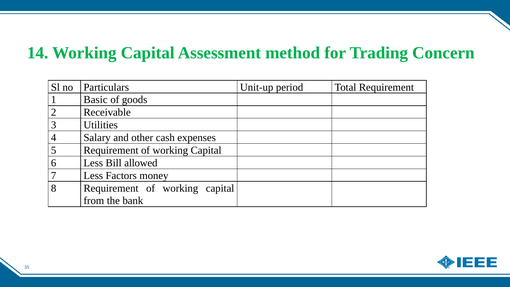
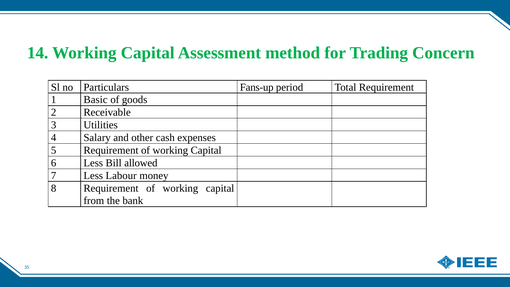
Unit-up: Unit-up -> Fans-up
Factors: Factors -> Labour
